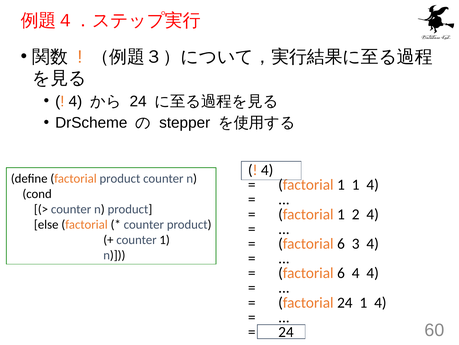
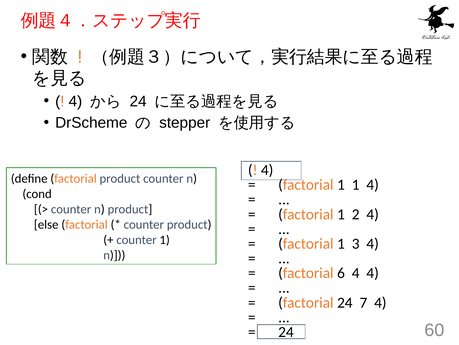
6 at (341, 243): 6 -> 1
24 1: 1 -> 7
